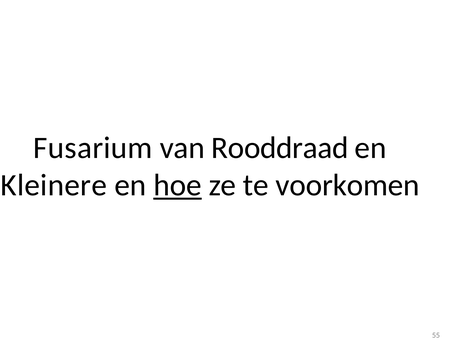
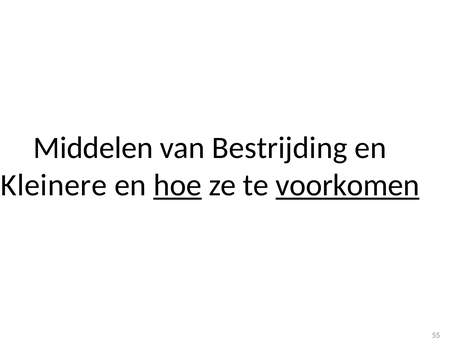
Fusarium: Fusarium -> Middelen
Rooddraad: Rooddraad -> Bestrijding
voorkomen underline: none -> present
